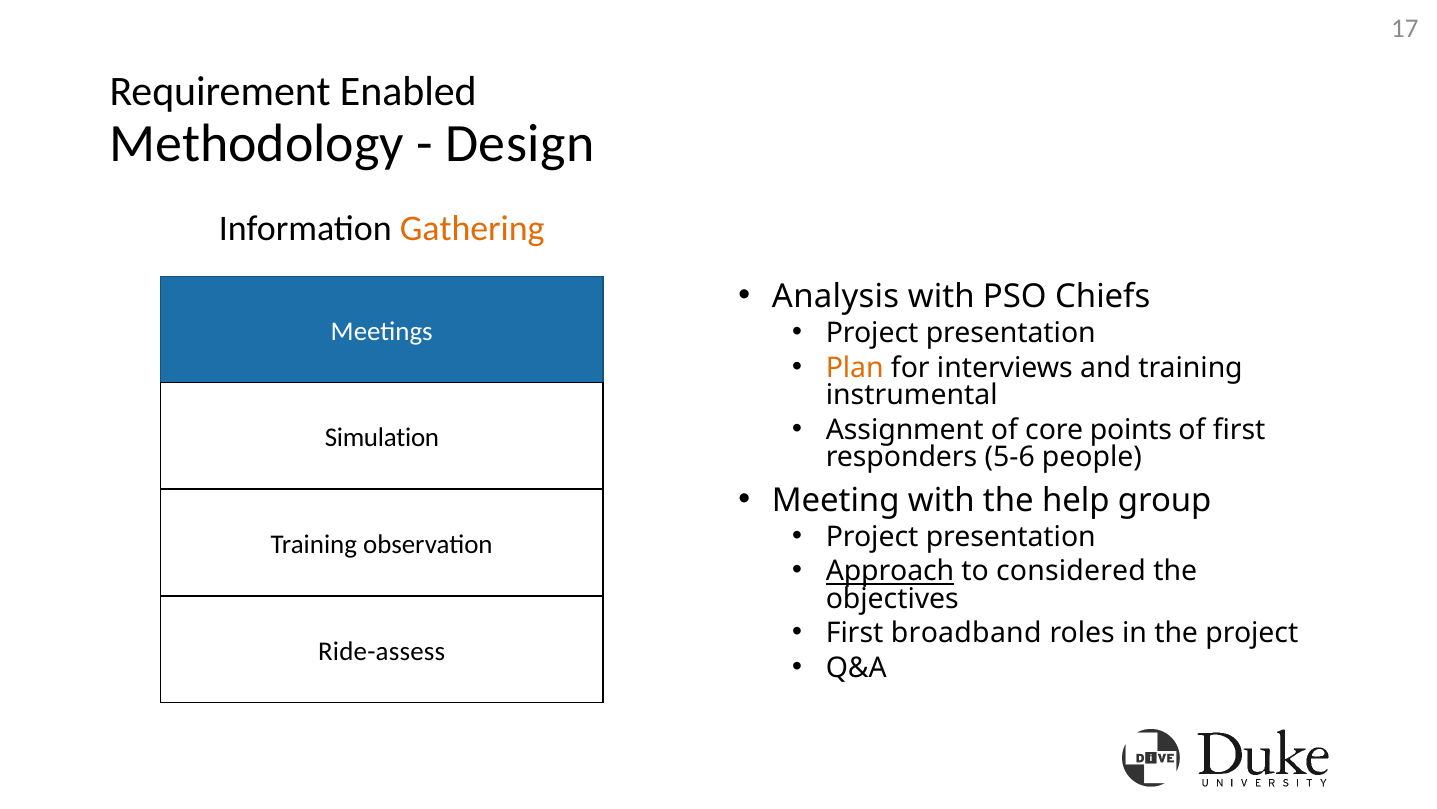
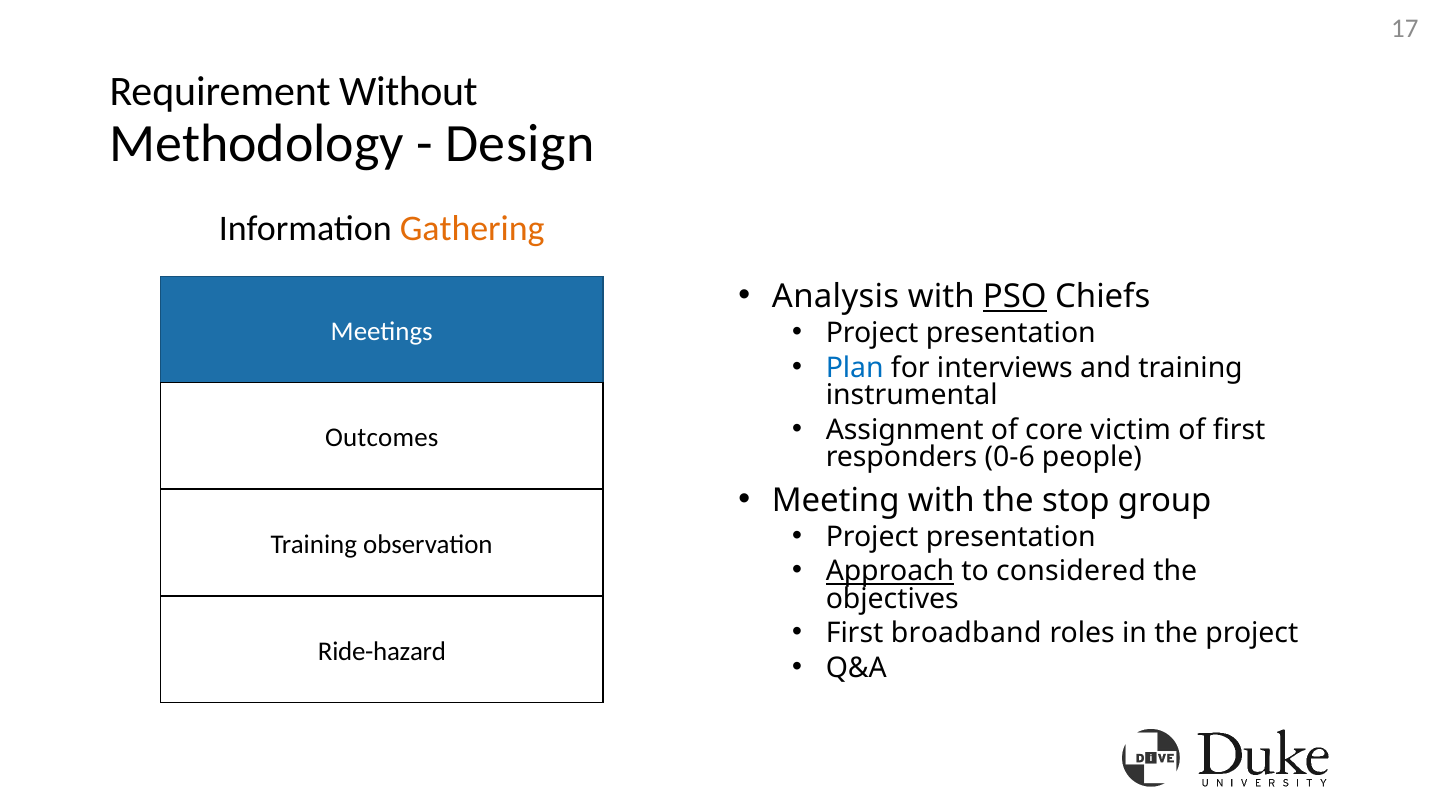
Enabled: Enabled -> Without
PSO underline: none -> present
Plan colour: orange -> blue
points: points -> victim
Simulation: Simulation -> Outcomes
5-6: 5-6 -> 0-6
help: help -> stop
Ride-assess: Ride-assess -> Ride-hazard
